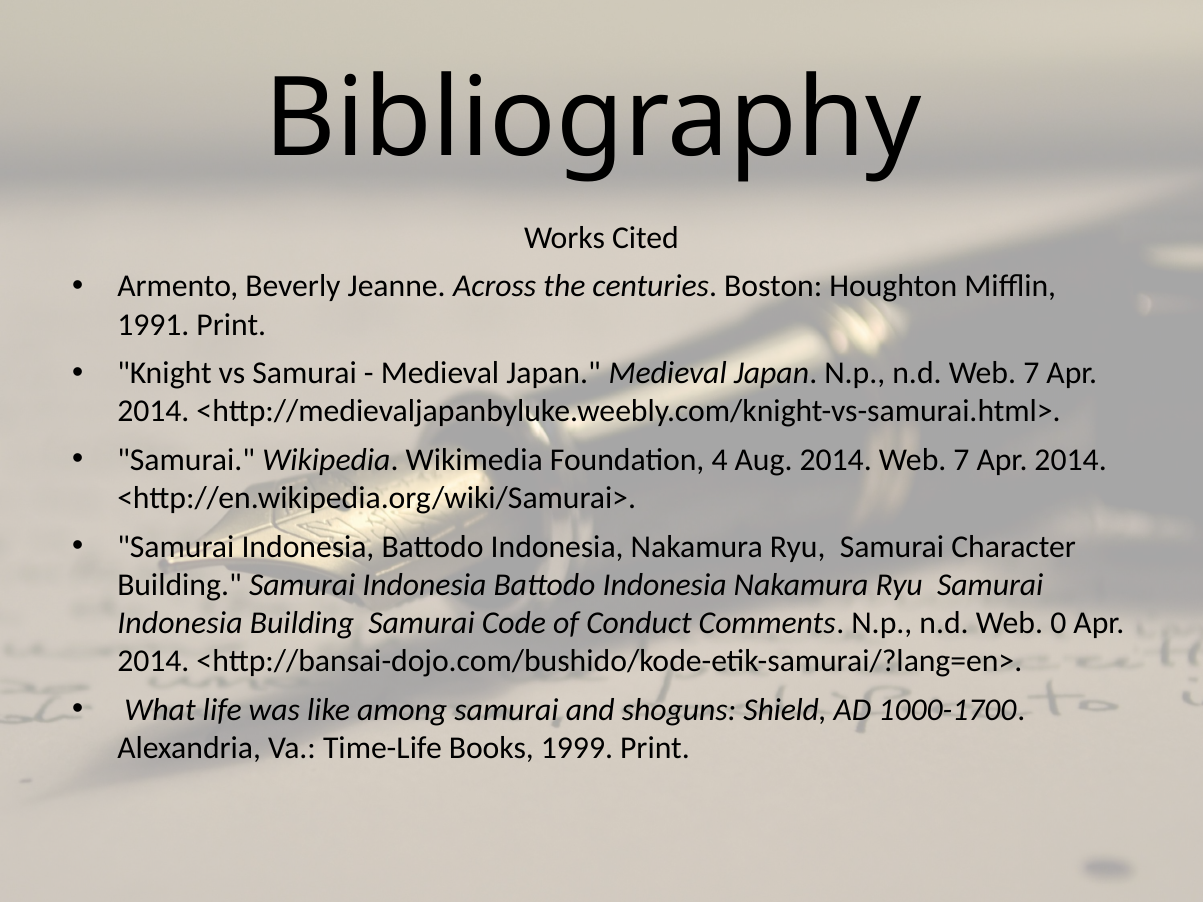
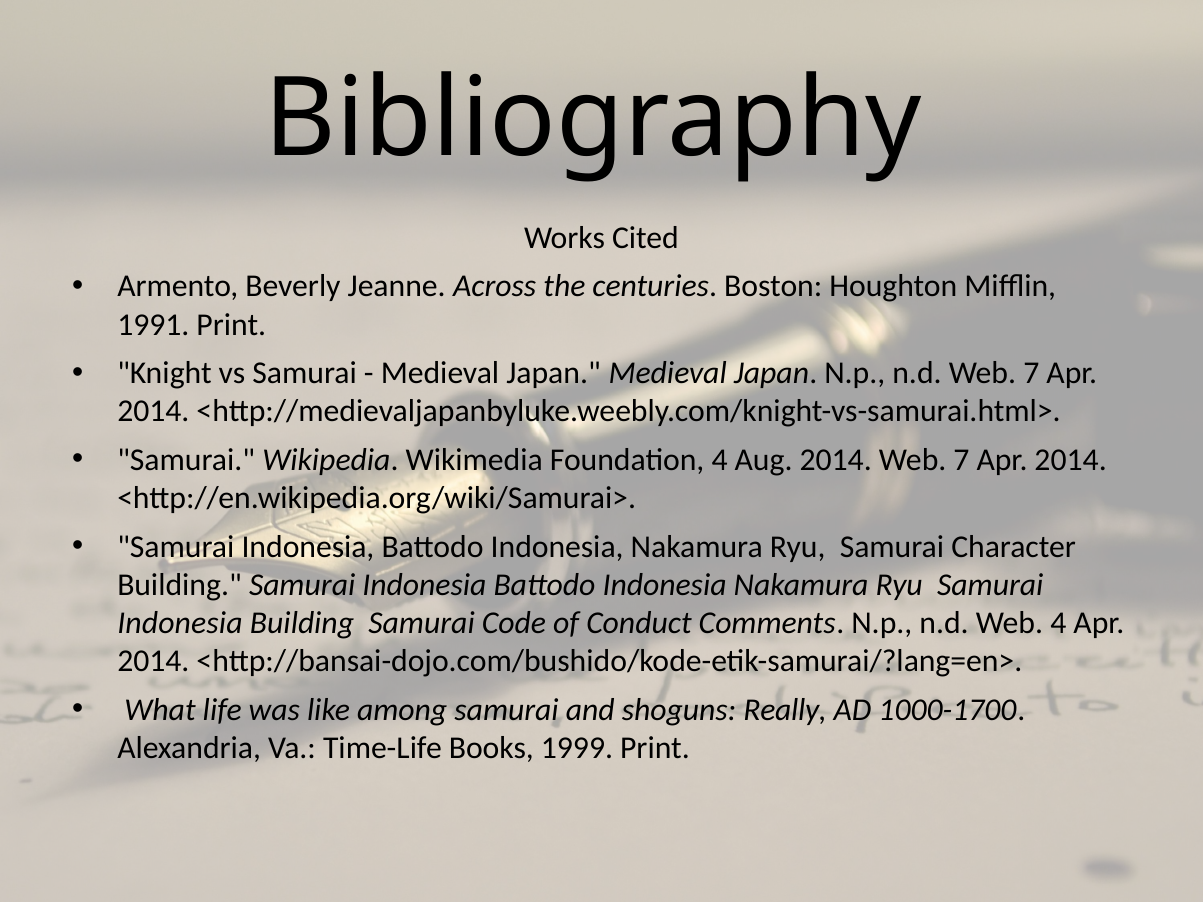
Web 0: 0 -> 4
Shield: Shield -> Really
